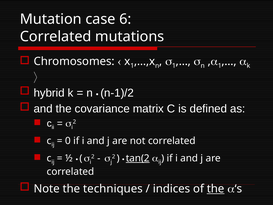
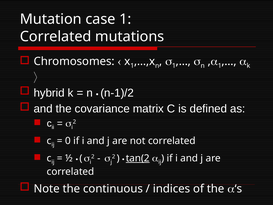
case 6: 6 -> 1
techniques: techniques -> continuous
the at (216, 189) underline: present -> none
